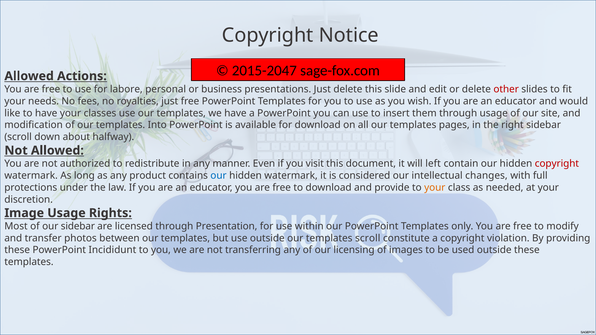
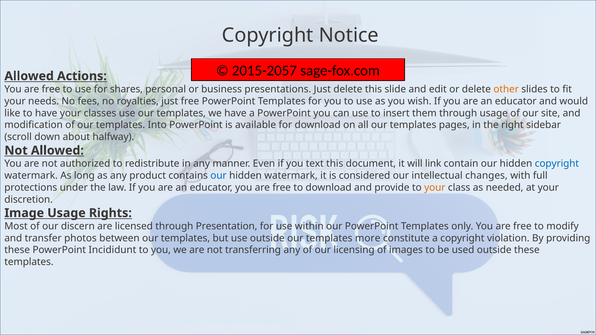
2015-2047: 2015-2047 -> 2015-2057
labore: labore -> shares
other colour: red -> orange
visit: visit -> text
left: left -> link
copyright at (557, 164) colour: red -> blue
our sidebar: sidebar -> discern
templates scroll: scroll -> more
